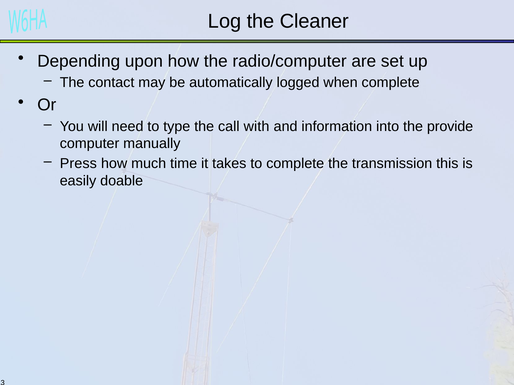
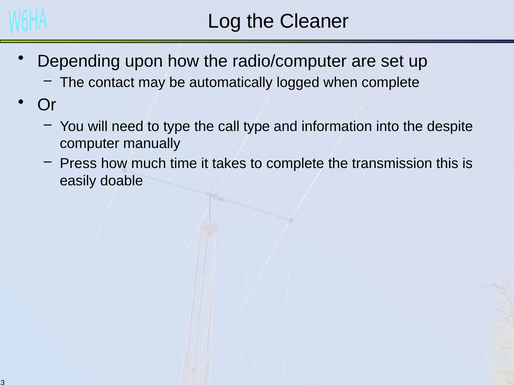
call with: with -> type
provide: provide -> despite
